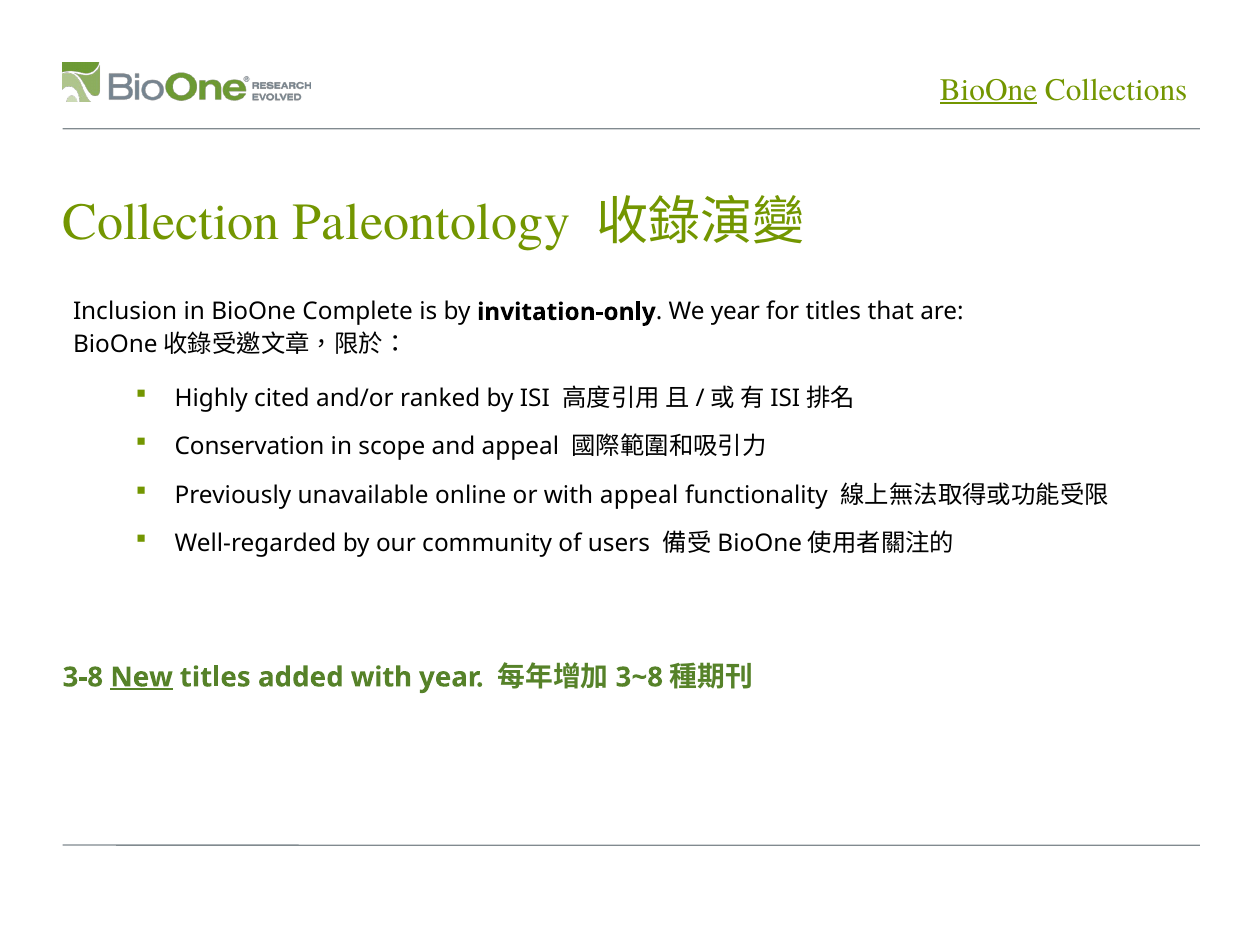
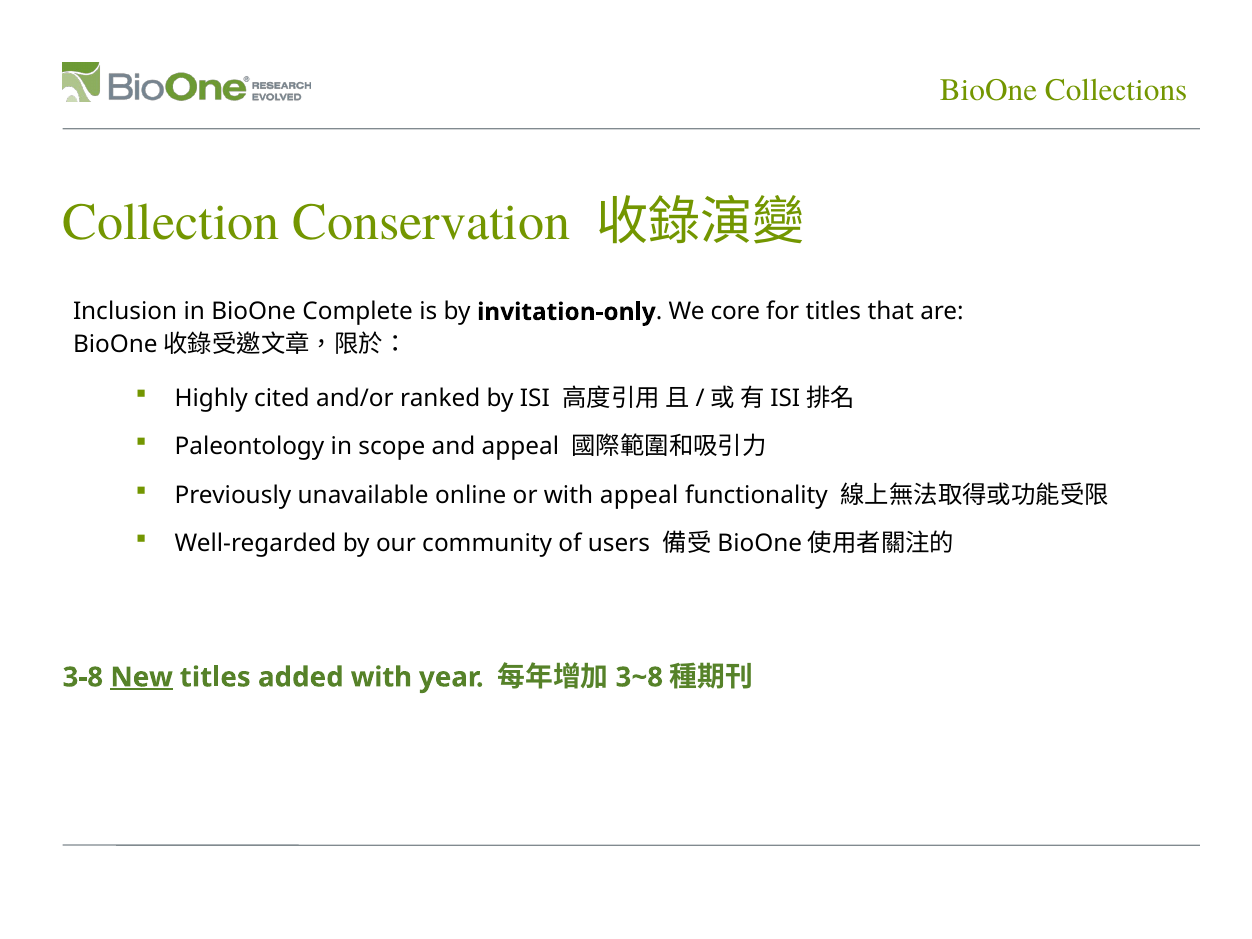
BioOne at (988, 90) underline: present -> none
Paleontology: Paleontology -> Conservation
We year: year -> core
Conservation: Conservation -> Paleontology
